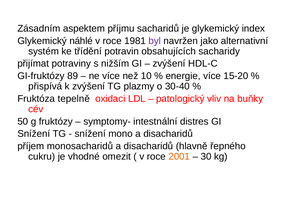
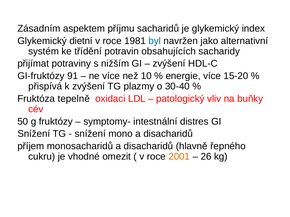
náhlé: náhlé -> dietní
byl colour: purple -> blue
89: 89 -> 91
30: 30 -> 26
